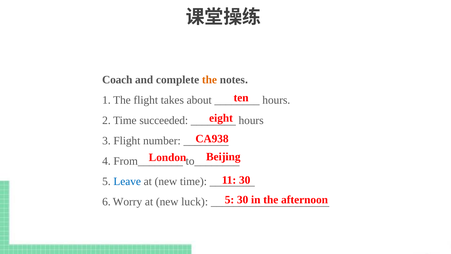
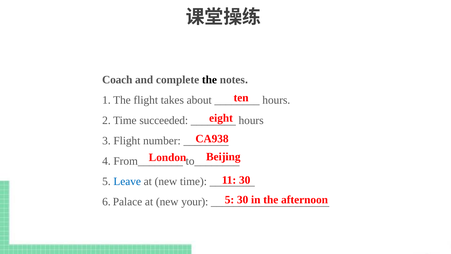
the at (209, 80) colour: orange -> black
Worry: Worry -> Palace
luck: luck -> your
